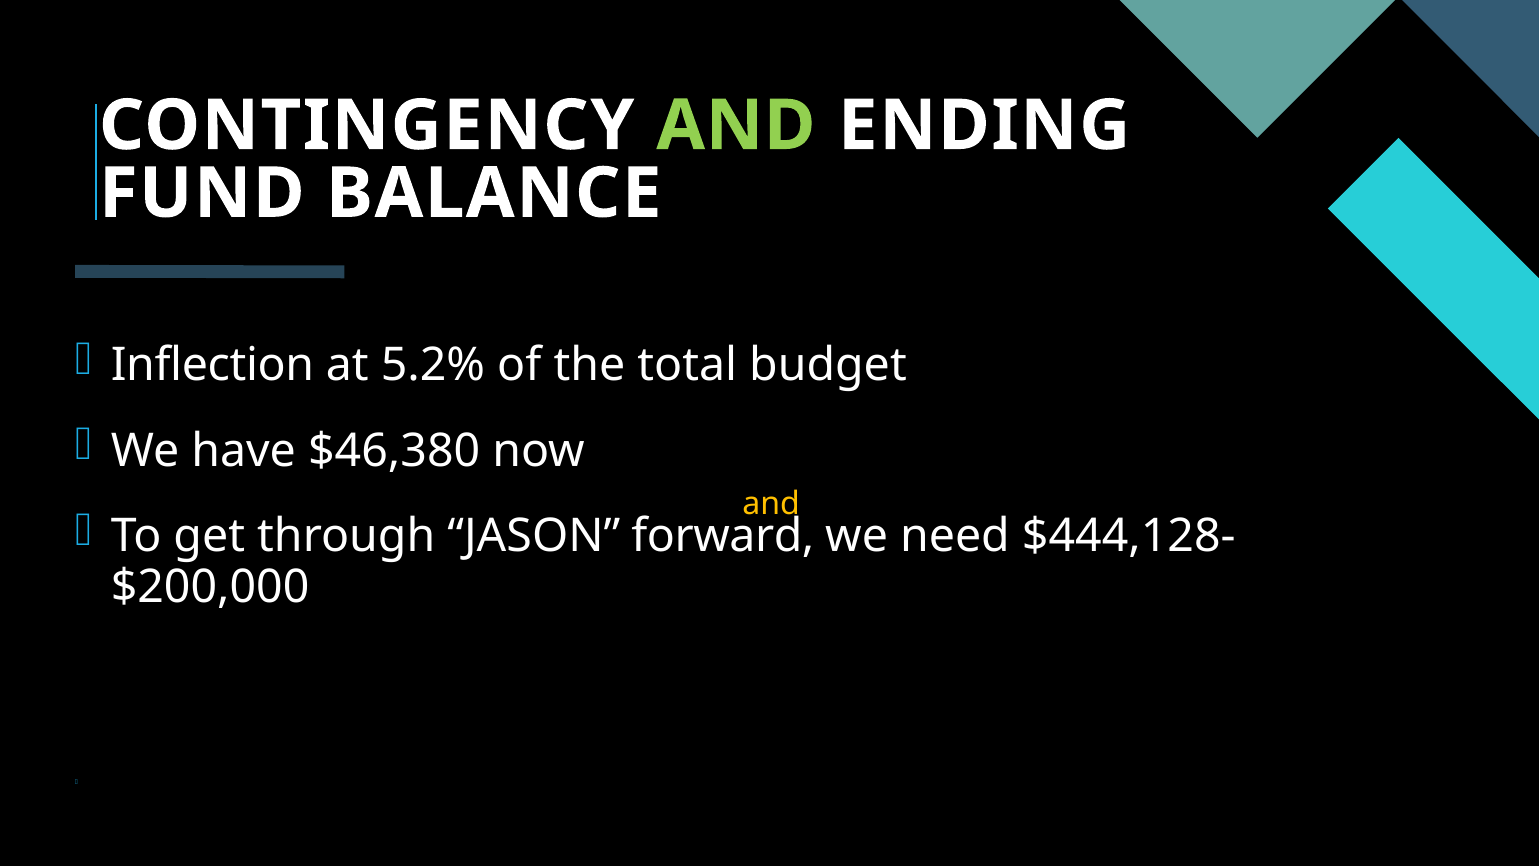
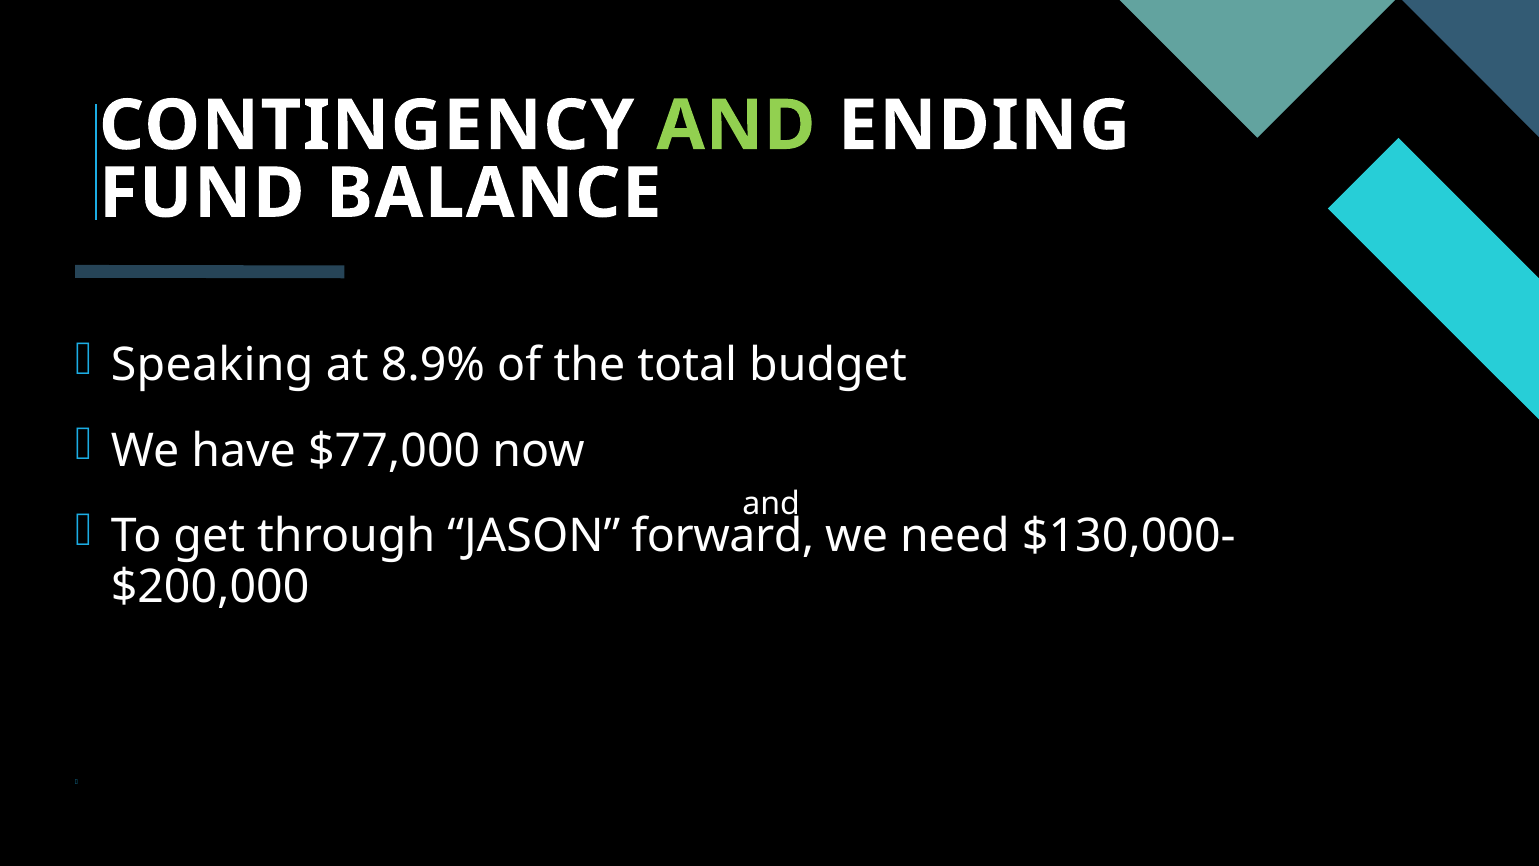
Inflection at (212, 365): Inflection -> Speaking
5.2%: 5.2% -> 8.9%
$46,380: $46,380 -> $77,000
and at (771, 504) colour: yellow -> white
$444,128-: $444,128- -> $130,000-
